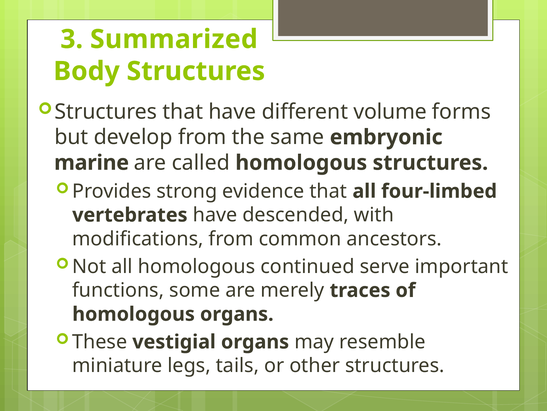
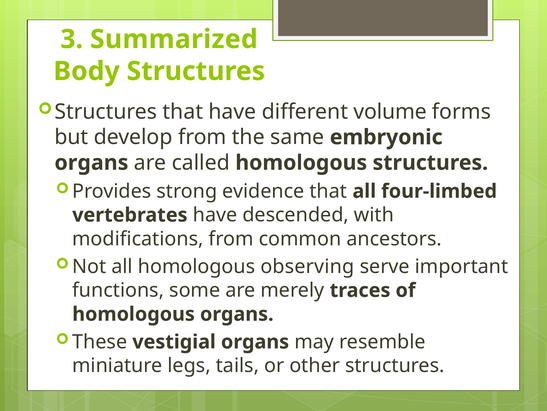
marine at (92, 162): marine -> organs
continued: continued -> observing
